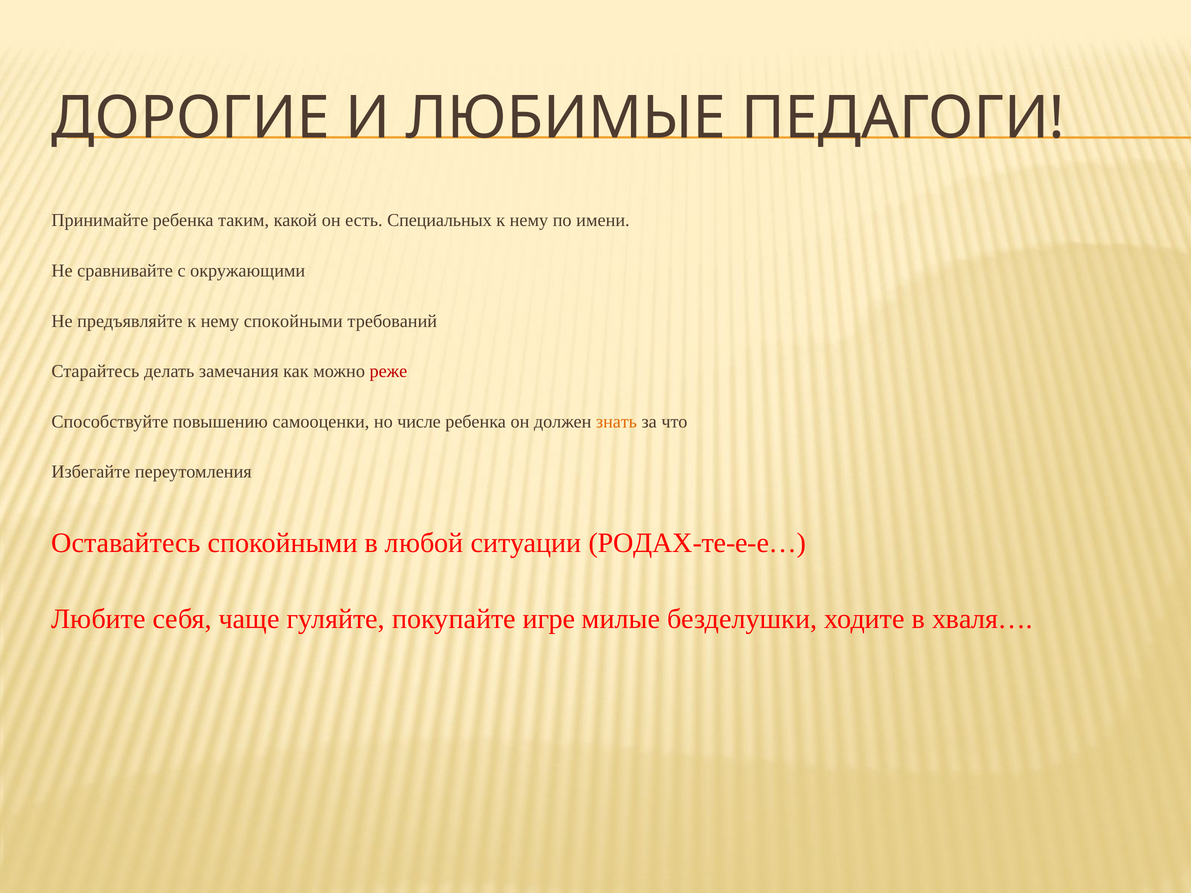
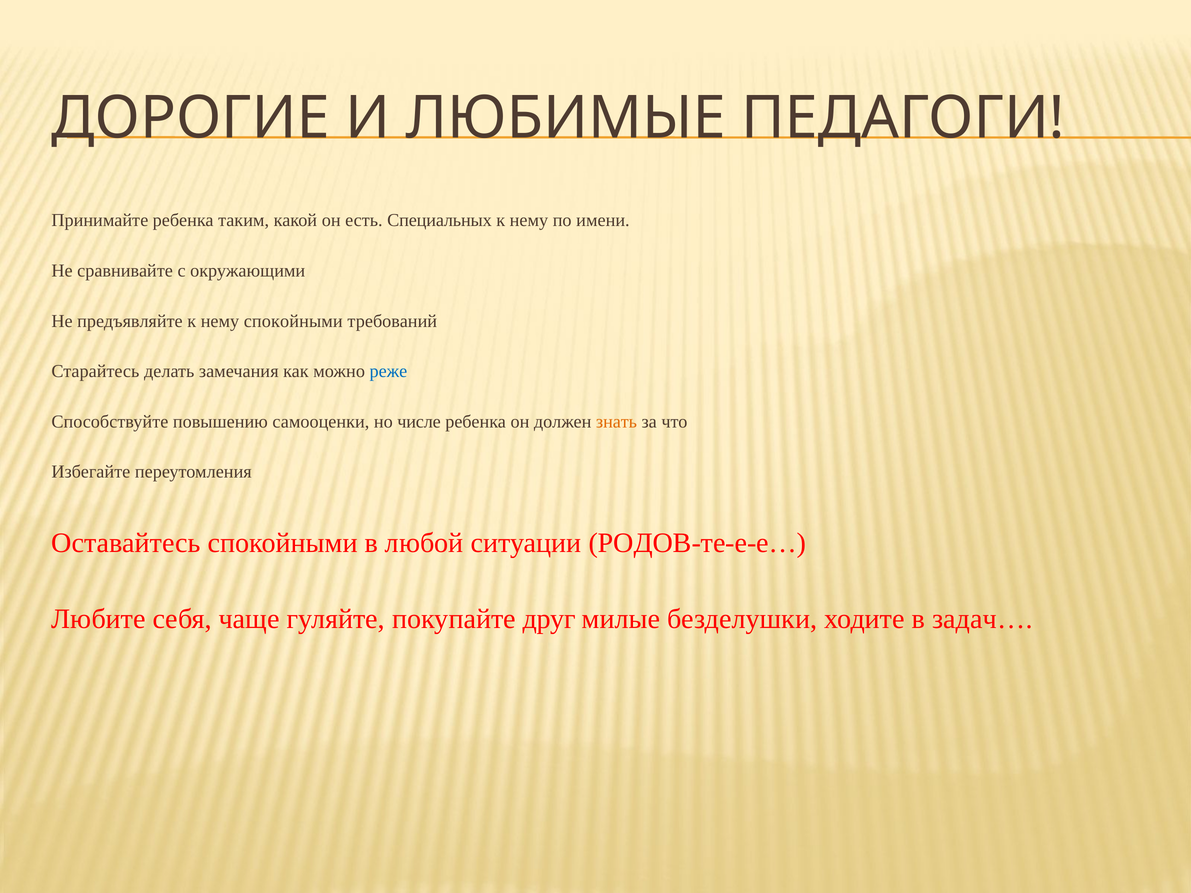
реже colour: red -> blue
РОДАХ-те-е-е…: РОДАХ-те-е-е… -> РОДОВ-те-е-е…
игре: игре -> друг
хваля…: хваля… -> задач…
